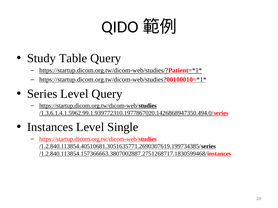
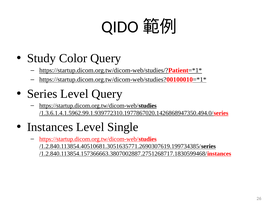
Table: Table -> Color
